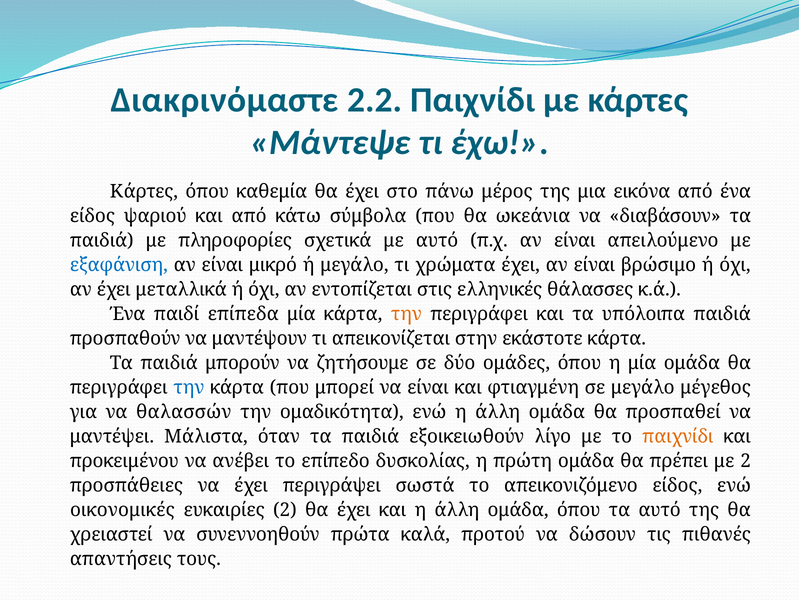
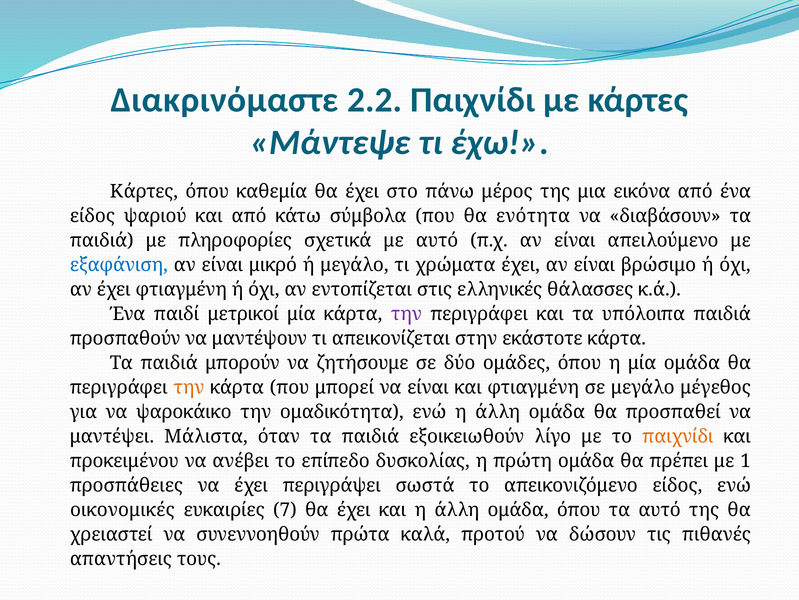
ωκεάνια: ωκεάνια -> ενότητα
έχει μεταλλικά: μεταλλικά -> φτιαγμένη
επίπεδα: επίπεδα -> μετρικοί
την at (406, 314) colour: orange -> purple
την at (189, 387) colour: blue -> orange
θαλασσών: θαλασσών -> ψαροκάικο
με 2: 2 -> 1
ευκαιρίες 2: 2 -> 7
